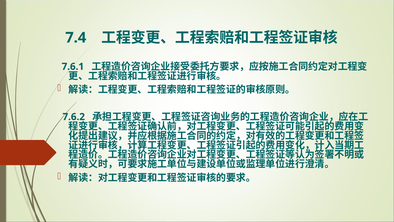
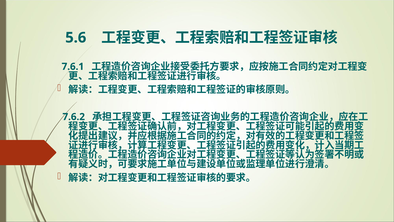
7.4: 7.4 -> 5.6
